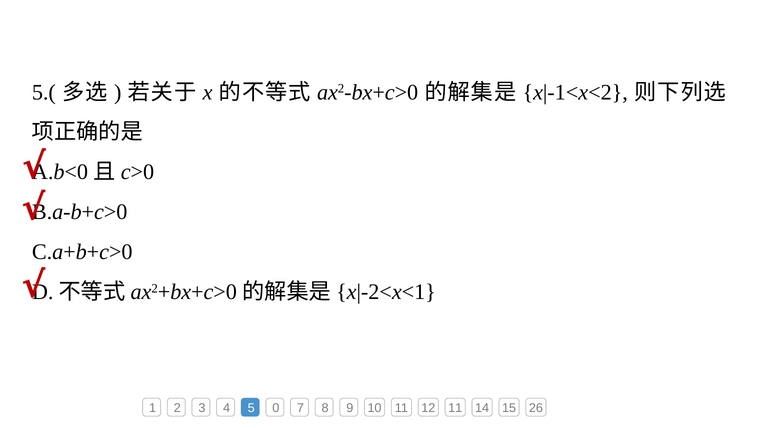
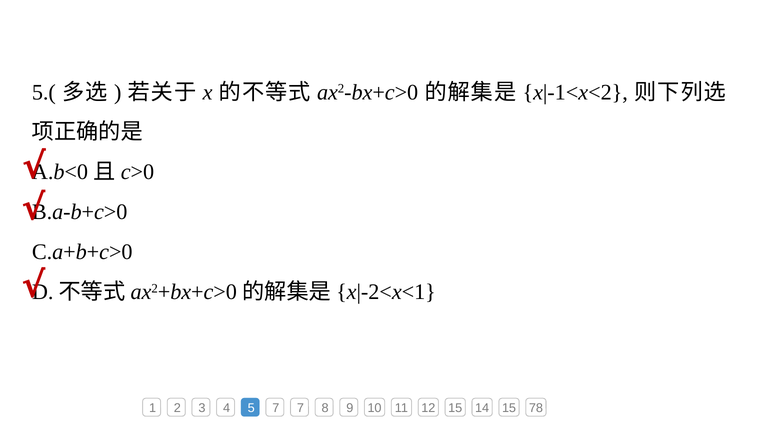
5 0: 0 -> 7
12 11: 11 -> 15
26: 26 -> 78
